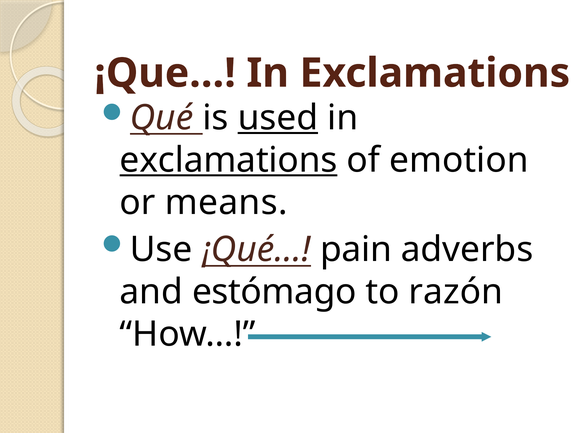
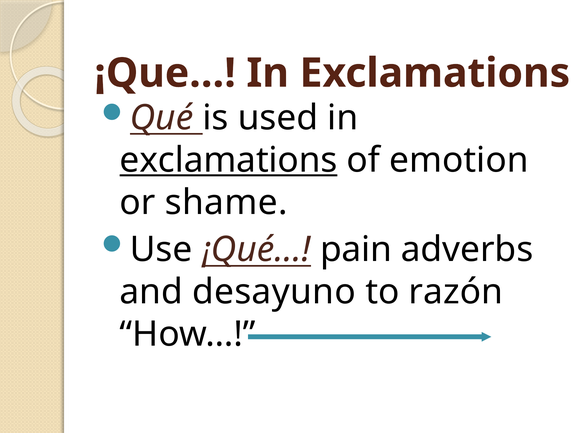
used underline: present -> none
means: means -> shame
estómago: estómago -> desayuno
